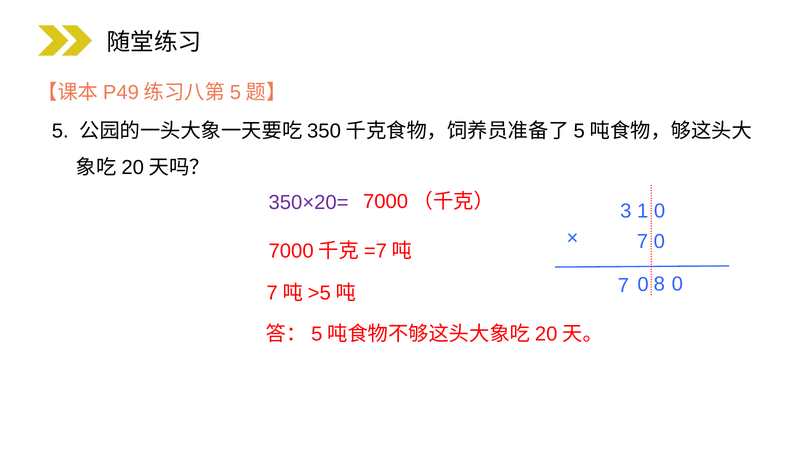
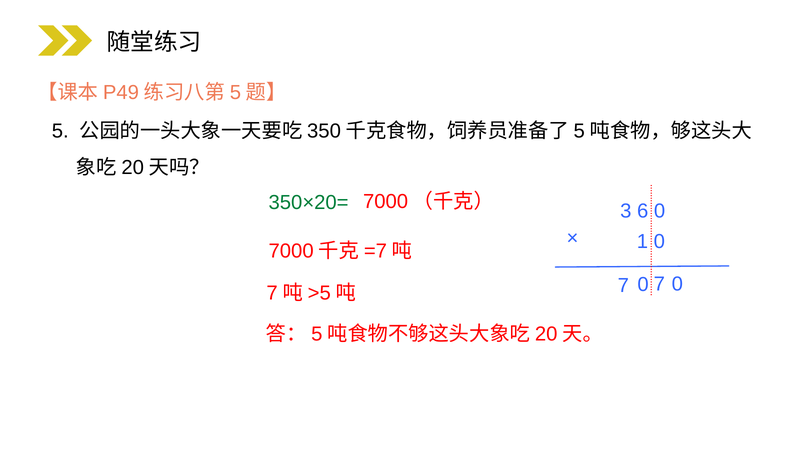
350×20= colour: purple -> green
1: 1 -> 6
7 at (642, 242): 7 -> 1
7 8: 8 -> 7
